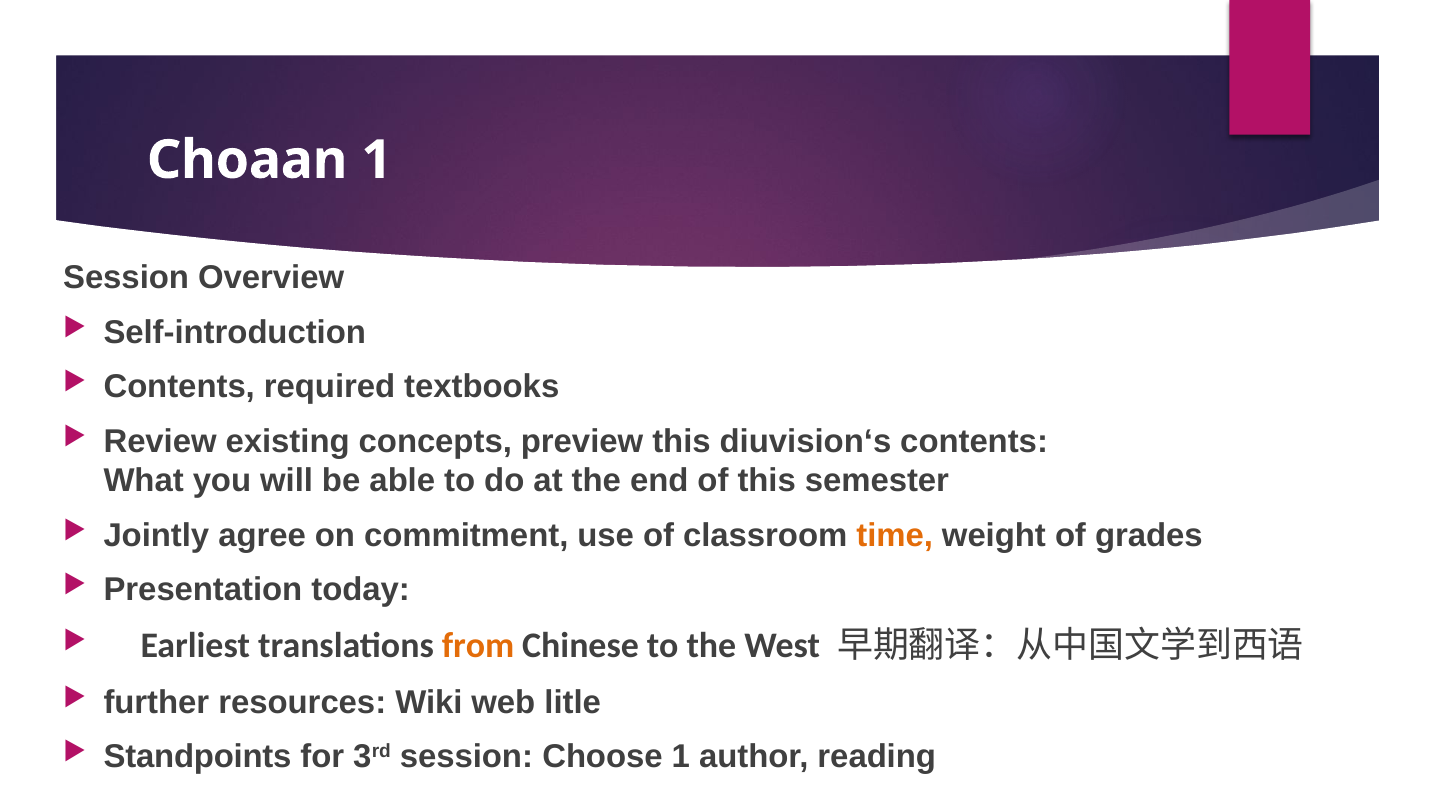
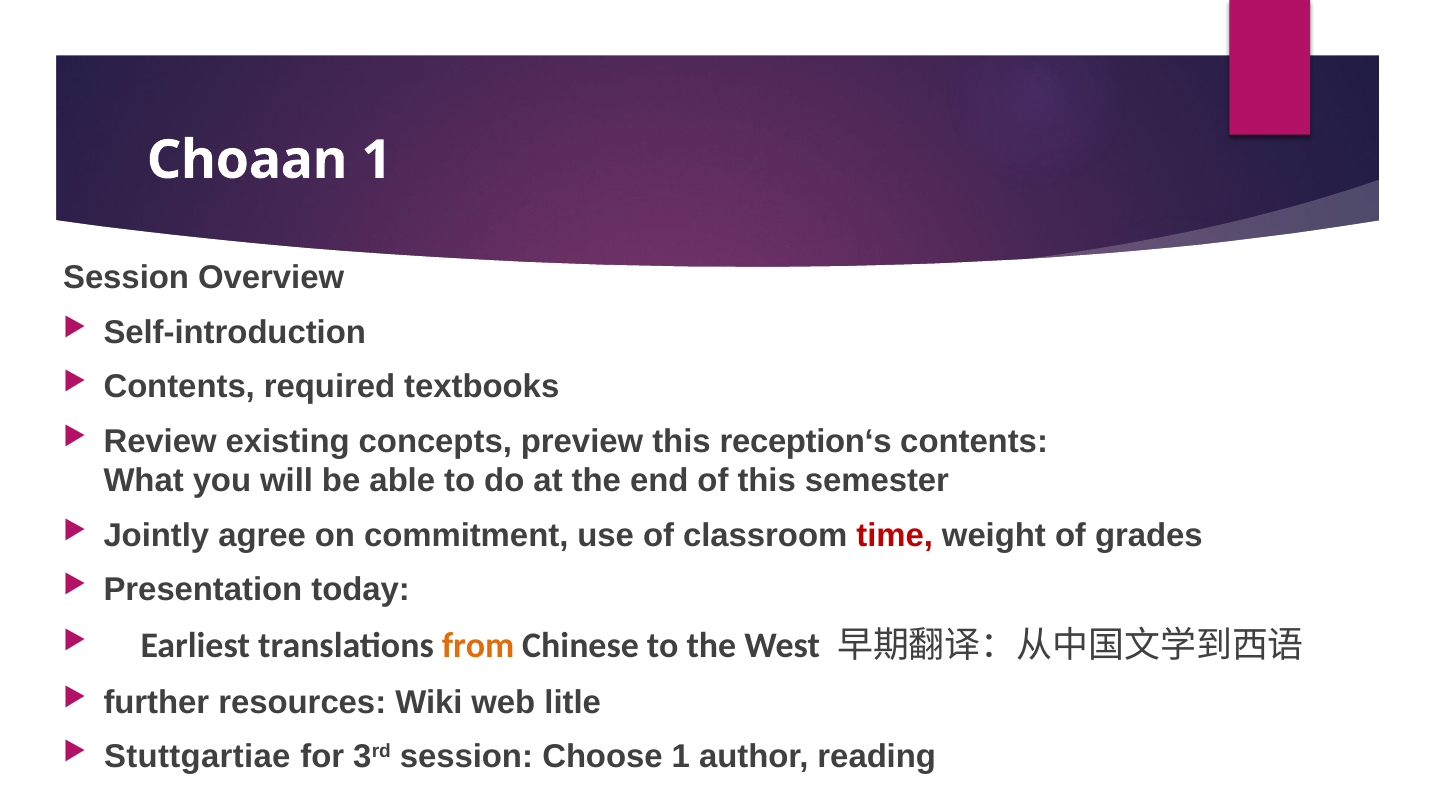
diuvision‘s: diuvision‘s -> reception‘s
time colour: orange -> red
Standpoints: Standpoints -> Stuttgartiae
